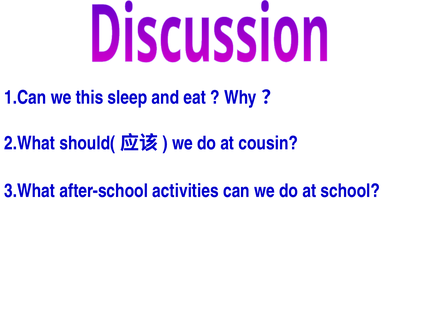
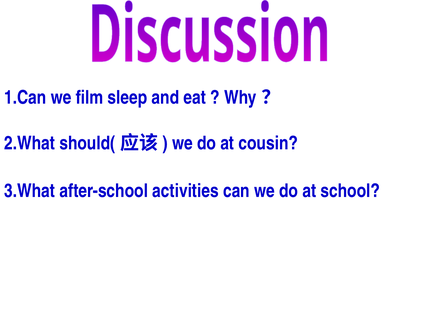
this: this -> film
